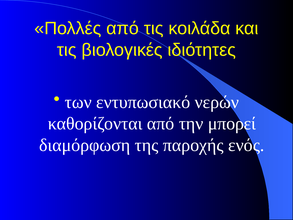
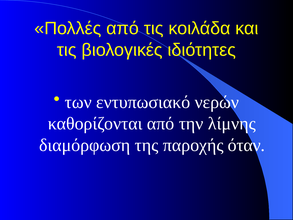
μπορεί: μπορεί -> λίμνης
ενός: ενός -> όταν
